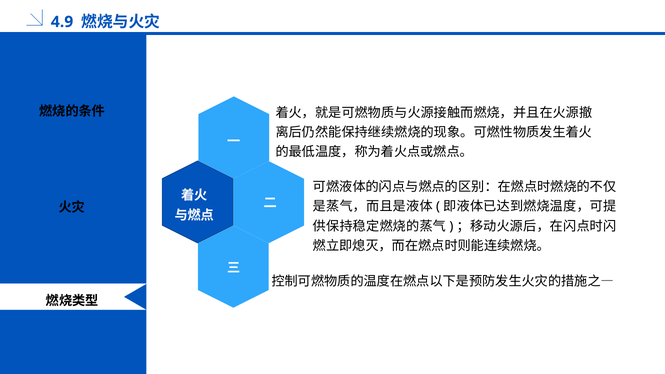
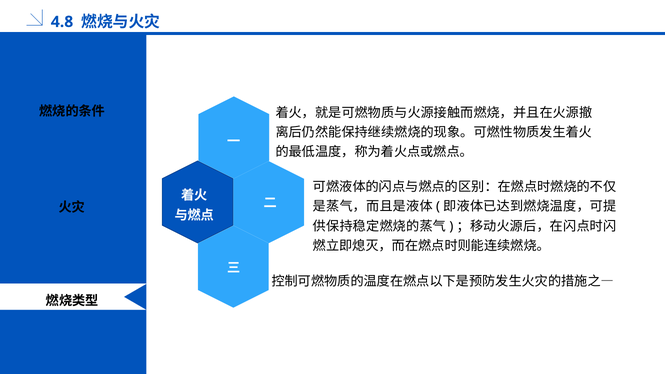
4.9: 4.9 -> 4.8
